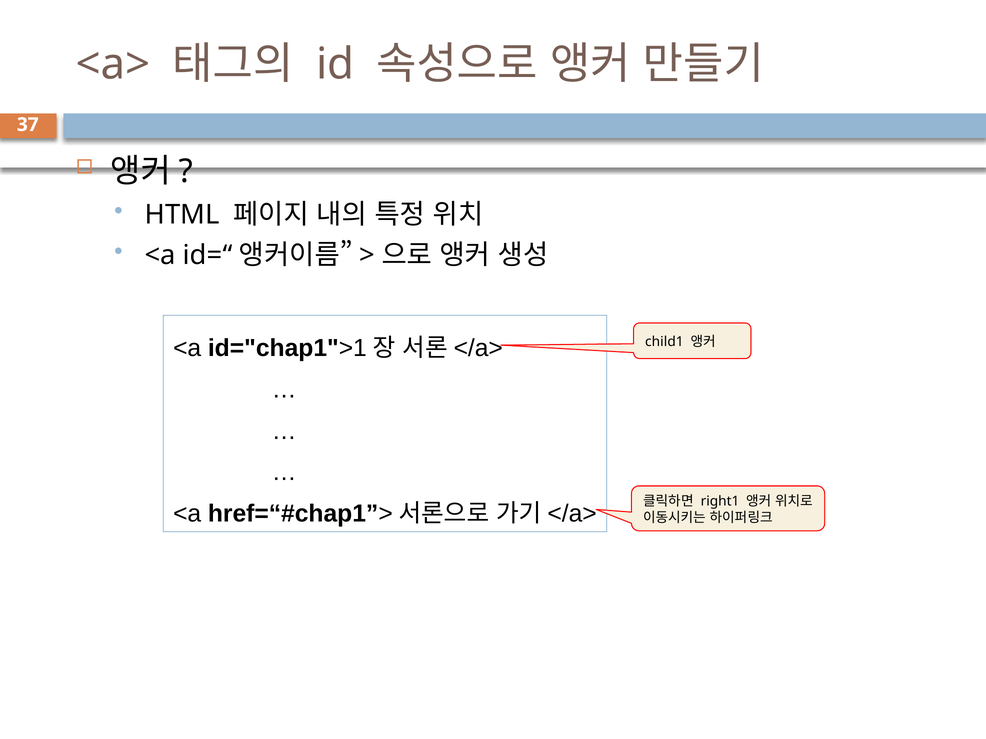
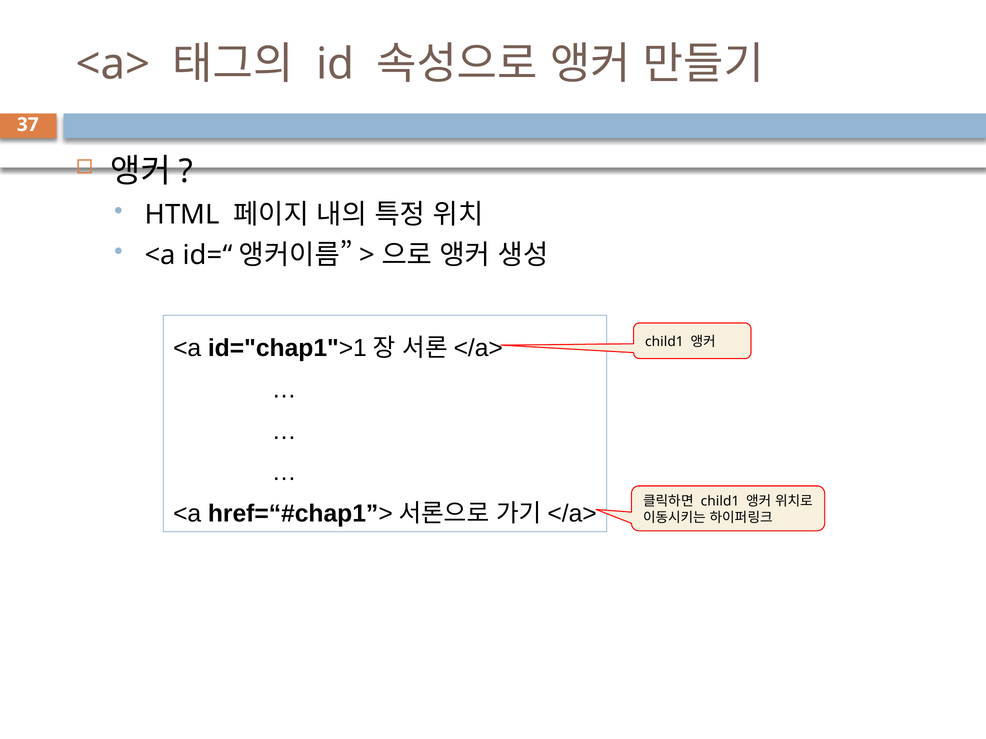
right1 at (720, 501): right1 -> child1
